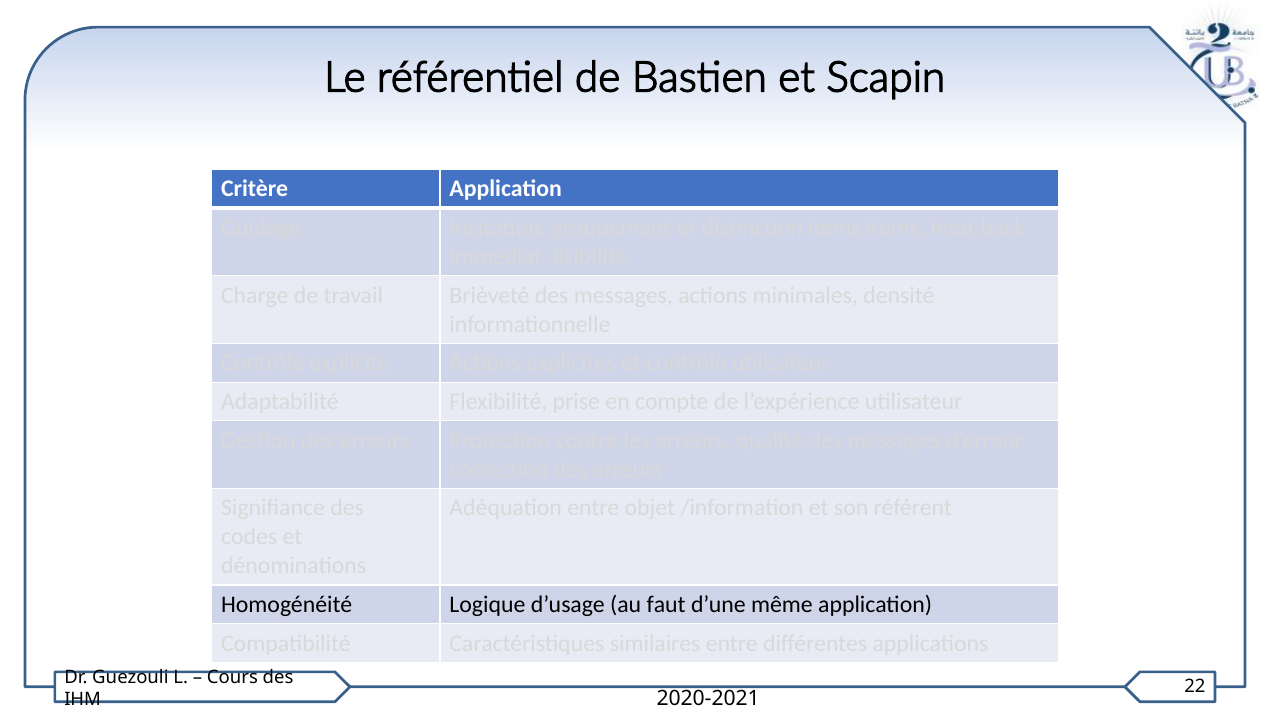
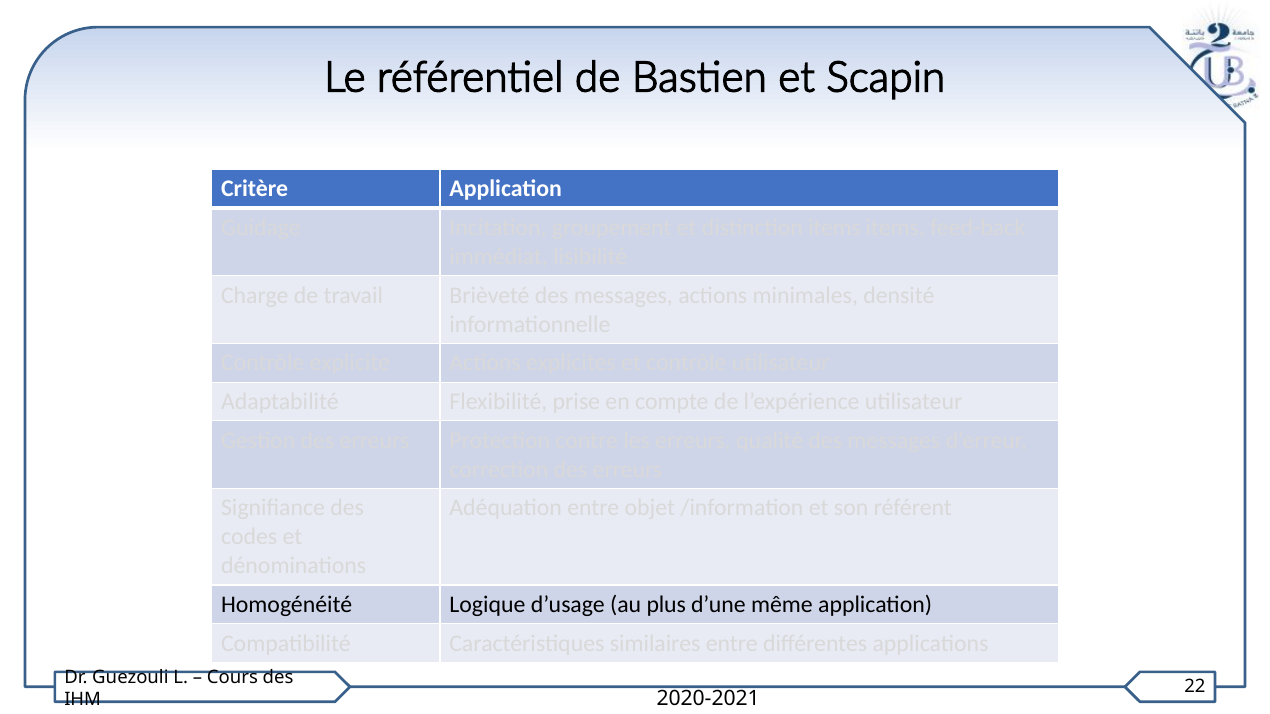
faut: faut -> plus
